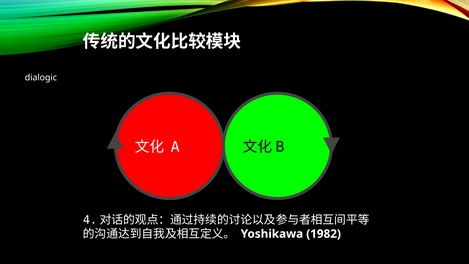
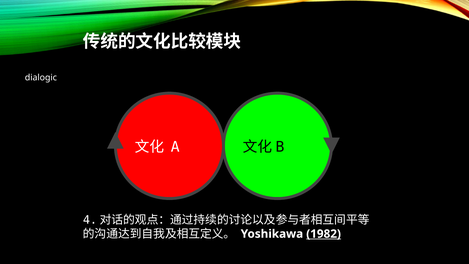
1982 underline: none -> present
